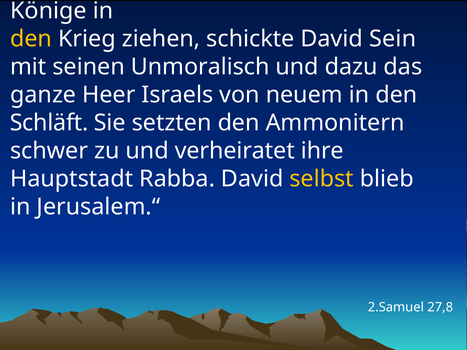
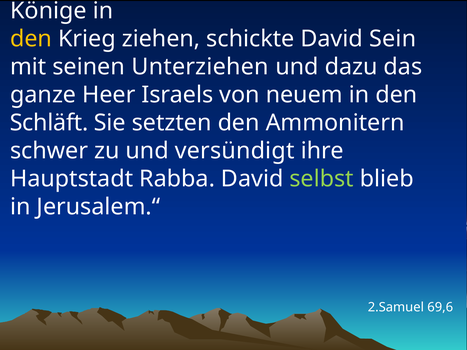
Unmoralisch: Unmoralisch -> Unterziehen
verheiratet: verheiratet -> versündigt
selbst colour: yellow -> light green
27,8: 27,8 -> 69,6
